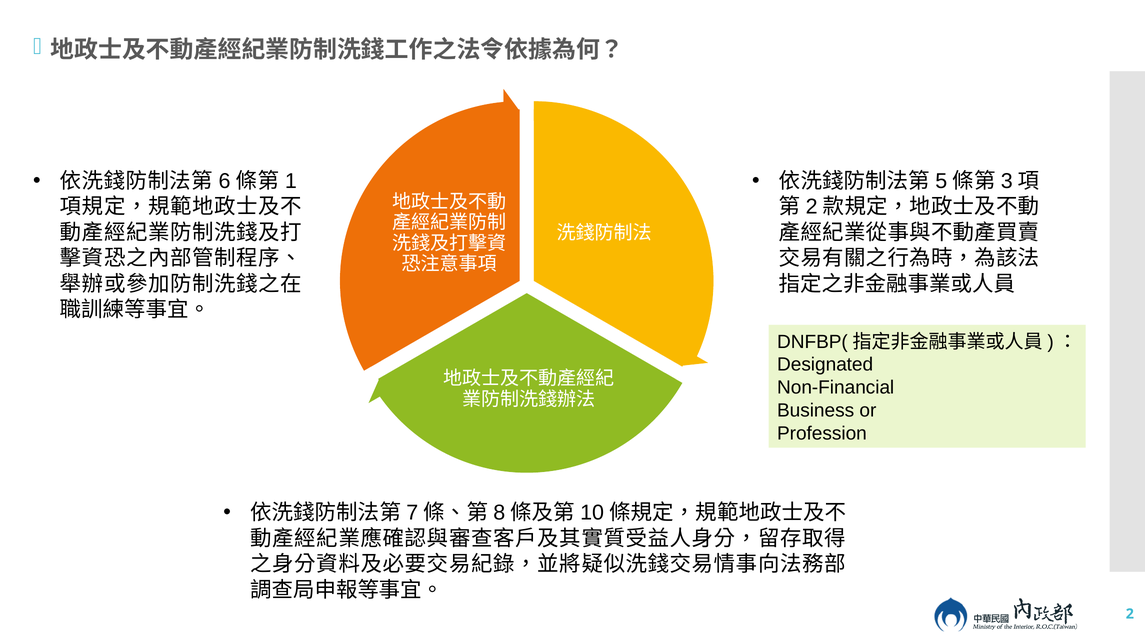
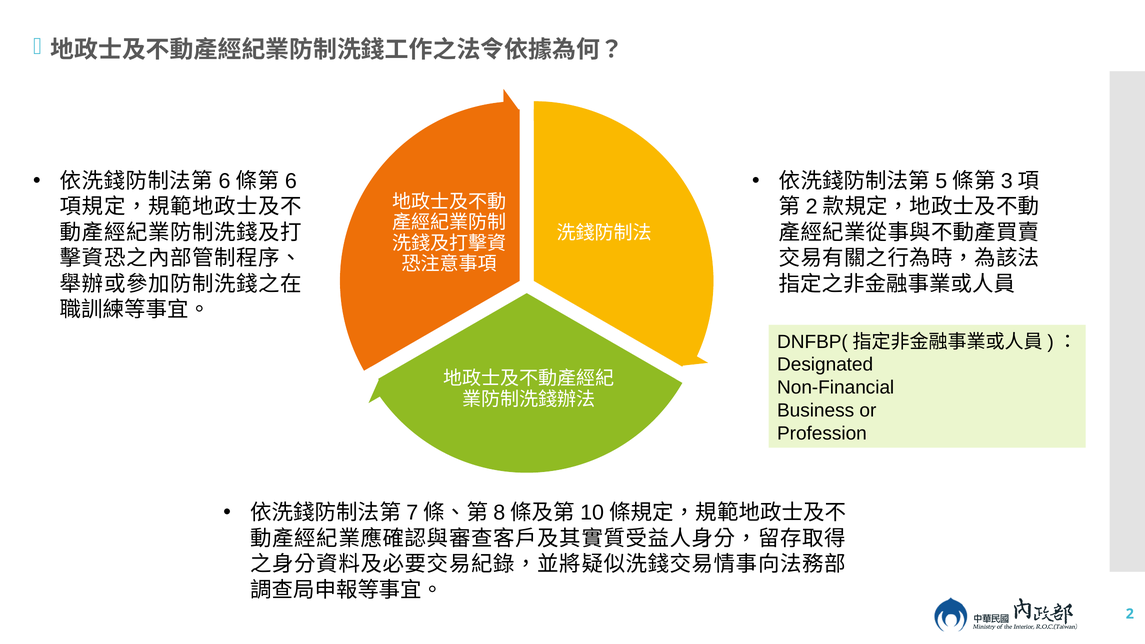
1 at (291, 181): 1 -> 6
